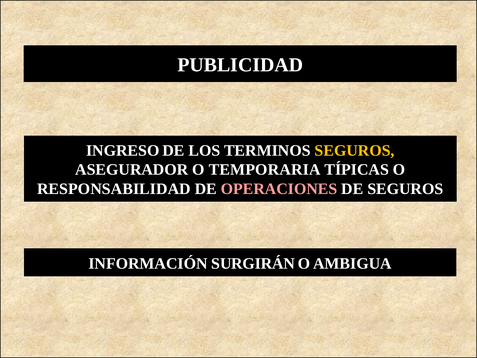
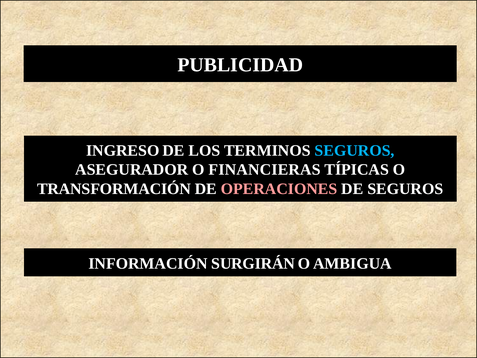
SEGUROS at (355, 151) colour: yellow -> light blue
TEMPORARIA: TEMPORARIA -> FINANCIERAS
RESPONSABILIDAD: RESPONSABILIDAD -> TRANSFORMACIÓN
